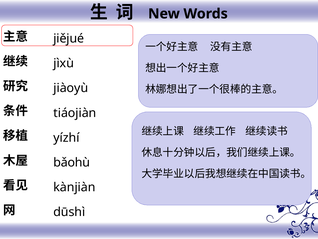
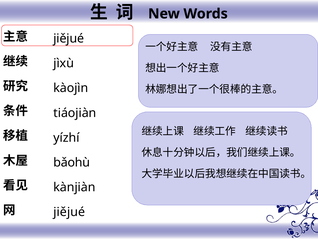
jiàoyù: jiàoyù -> kàojìn
dūshì at (69, 212): dūshì -> jiějué
